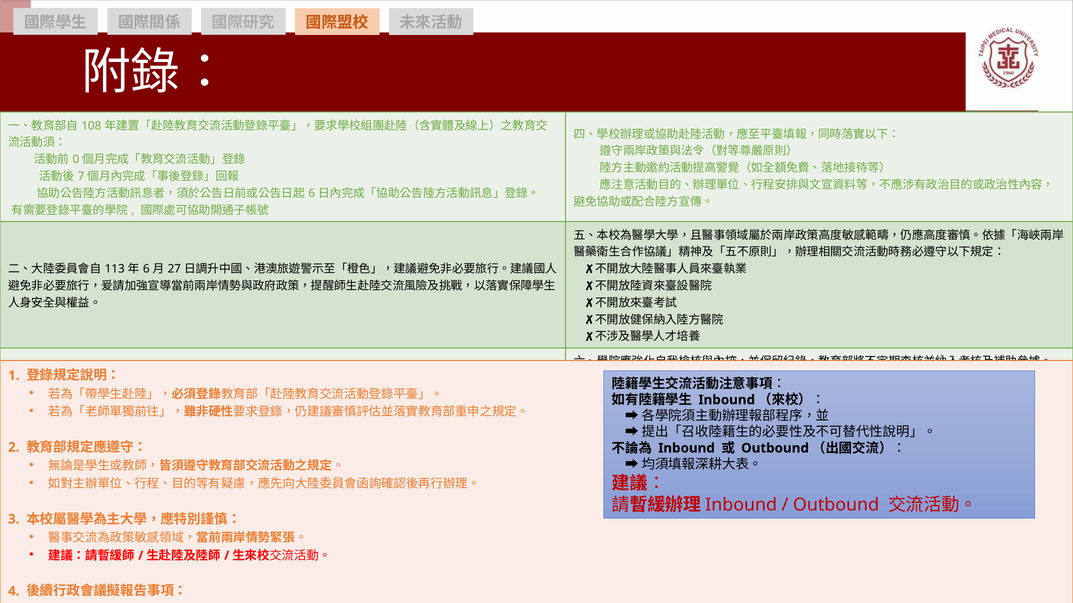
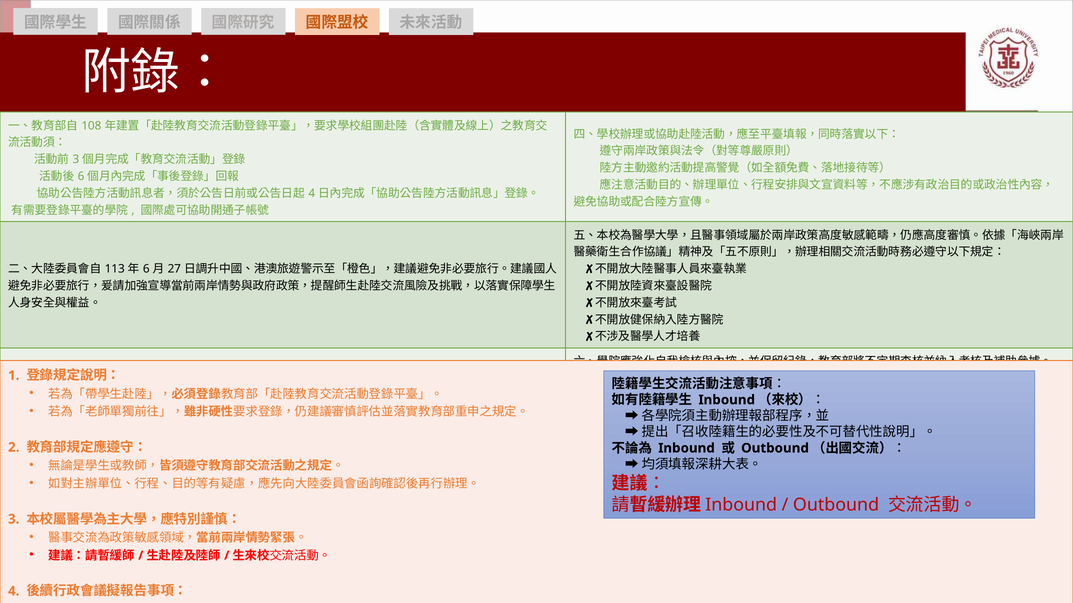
0 at (76, 160): 0 -> 3
7 at (81, 177): 7 -> 6
6 at (312, 194): 6 -> 4
